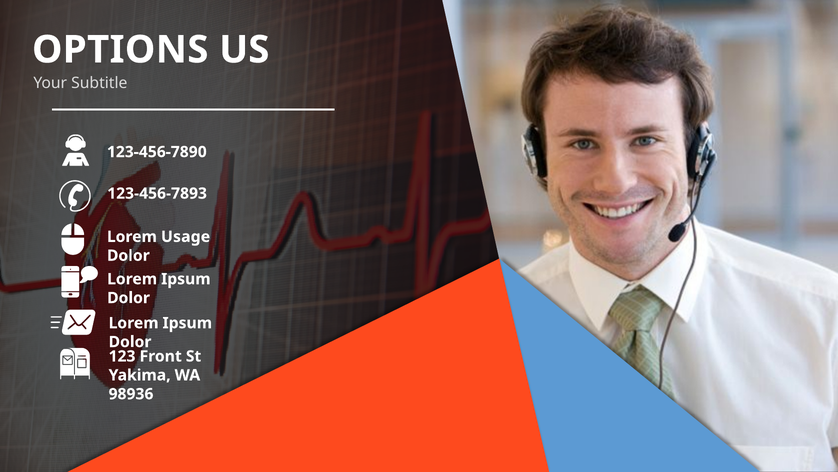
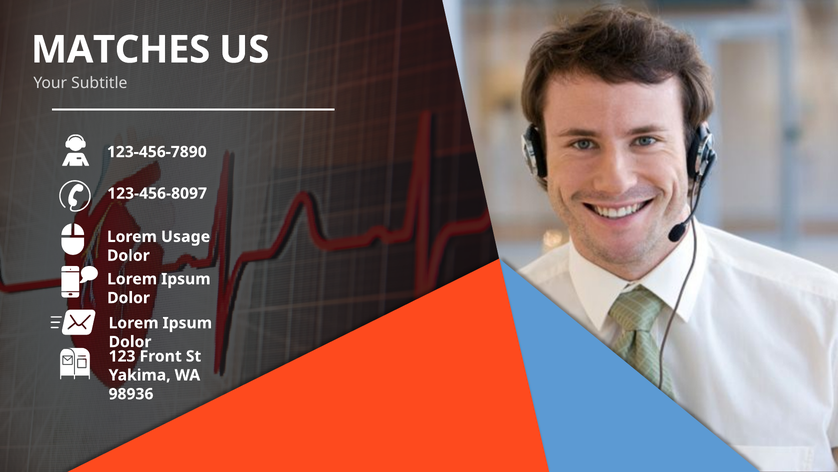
OPTIONS: OPTIONS -> MATCHES
123-456-7893: 123-456-7893 -> 123-456-8097
